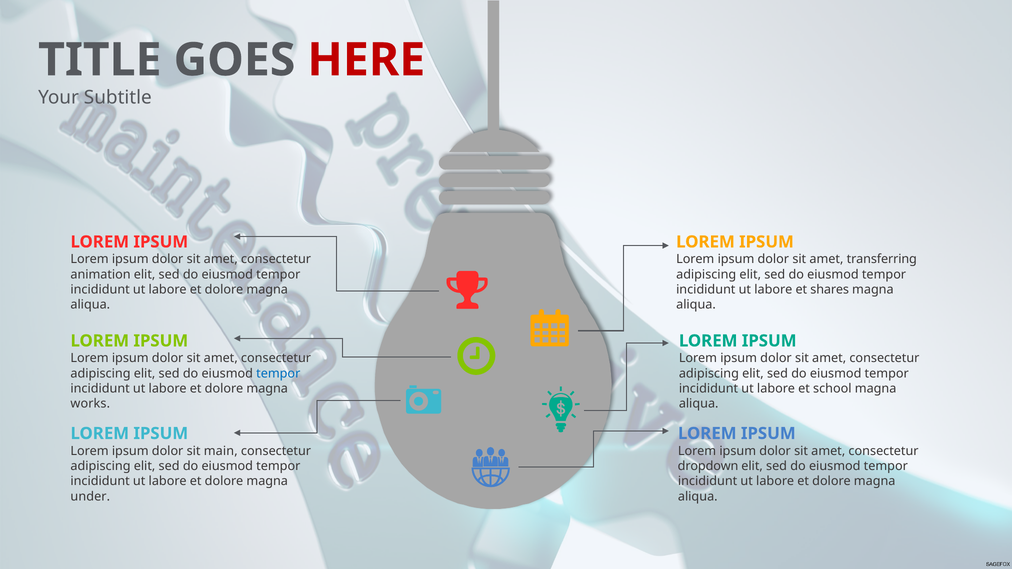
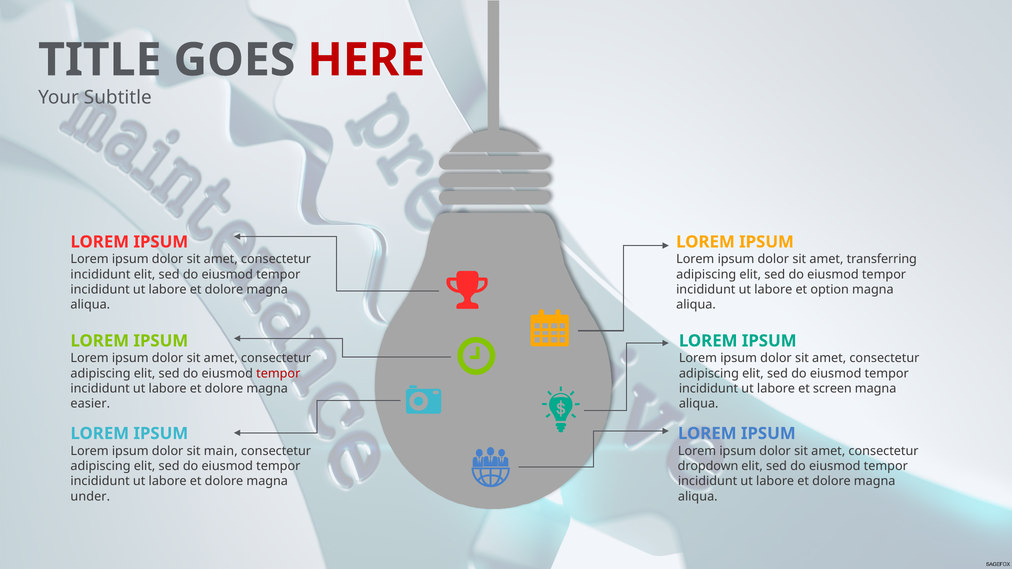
animation at (101, 275): animation -> incididunt
shares: shares -> option
tempor at (278, 374) colour: blue -> red
school: school -> screen
works: works -> easier
